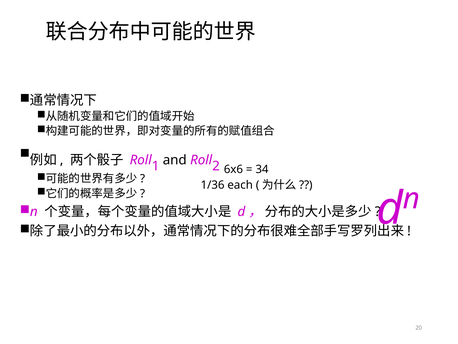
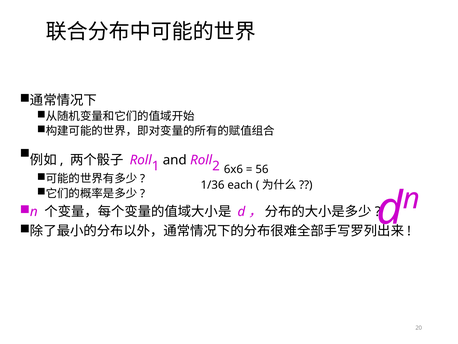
34: 34 -> 56
